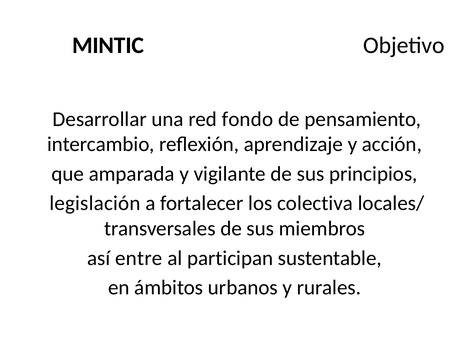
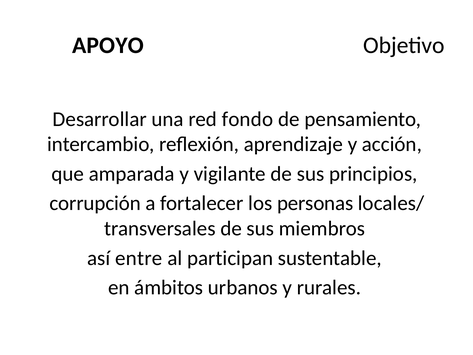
MINTIC: MINTIC -> APOYO
legislación: legislación -> corrupción
colectiva: colectiva -> personas
